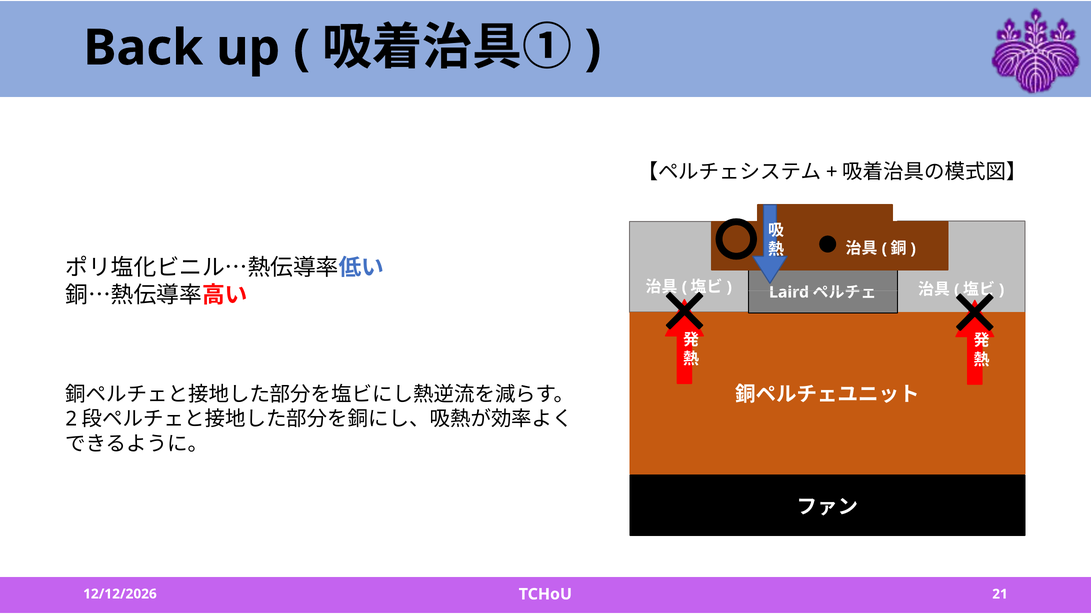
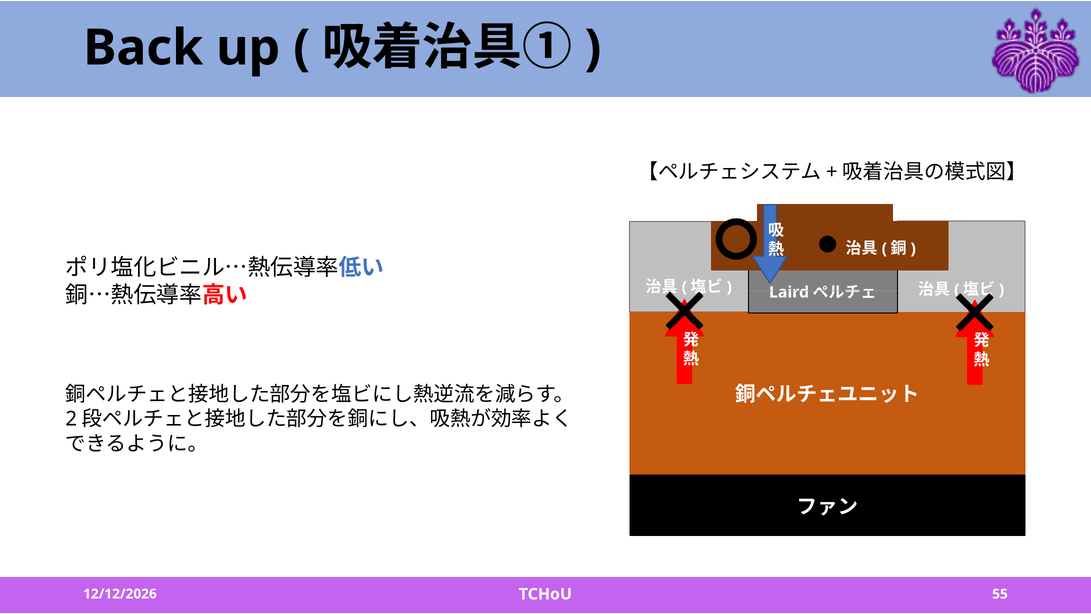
21: 21 -> 55
